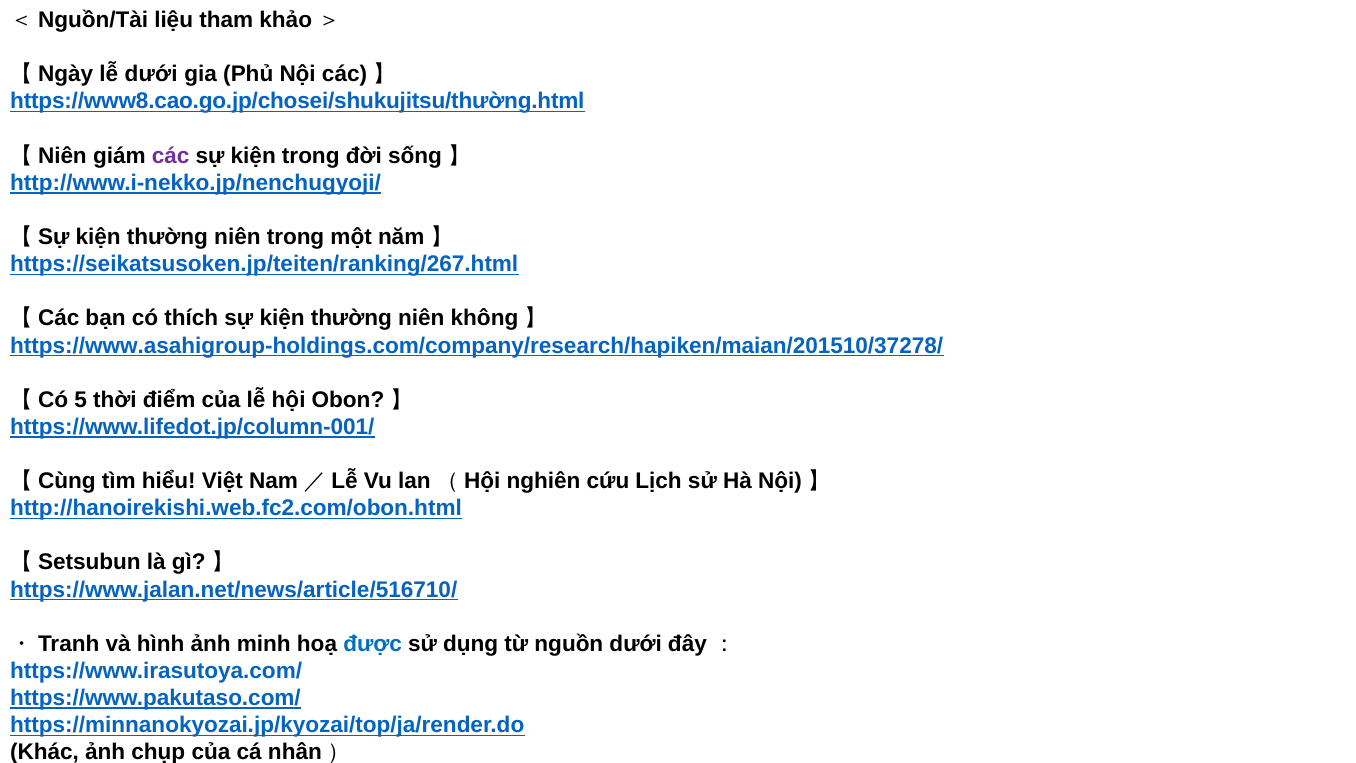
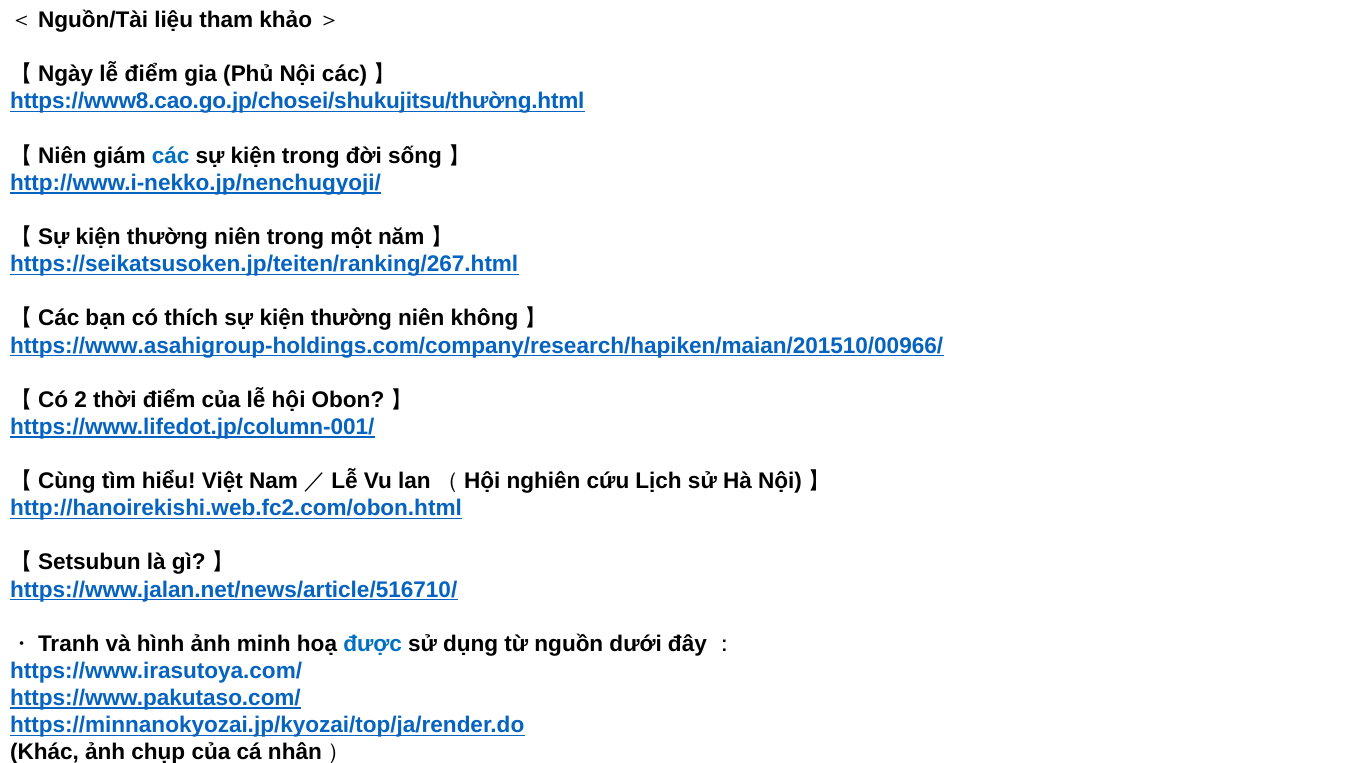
lễ dưới: dưới -> điểm
các at (171, 156) colour: purple -> blue
https://www.asahigroup-holdings.com/company/research/hapiken/maian/201510/37278/: https://www.asahigroup-holdings.com/company/research/hapiken/maian/201510/37278/ -> https://www.asahigroup-holdings.com/company/research/hapiken/maian/201510/00966/
5: 5 -> 2
